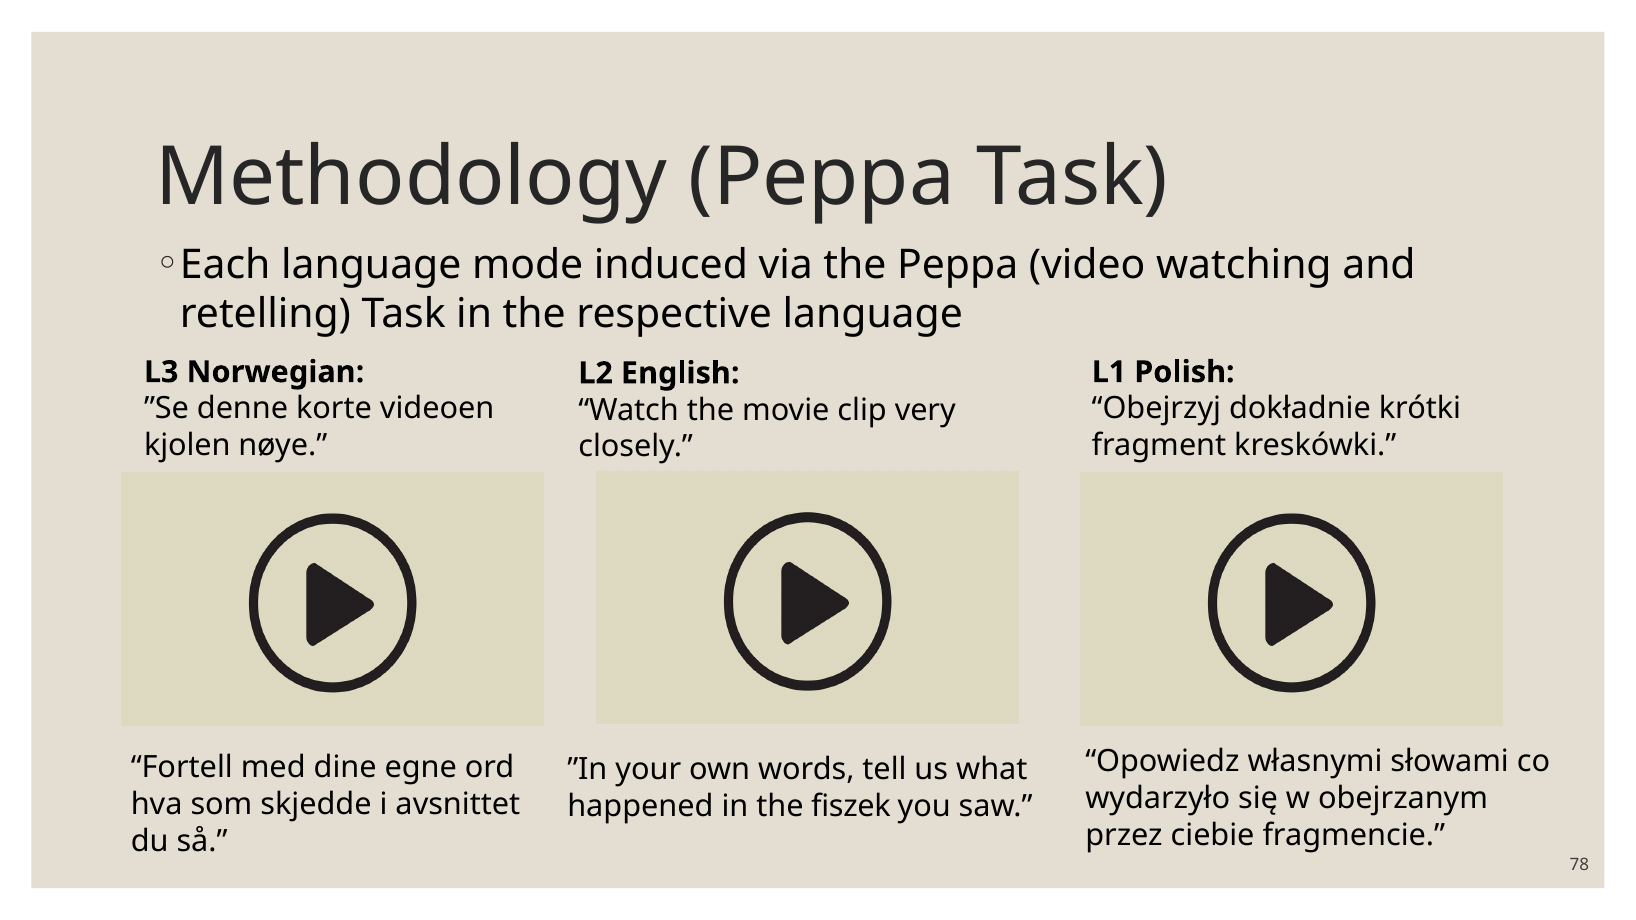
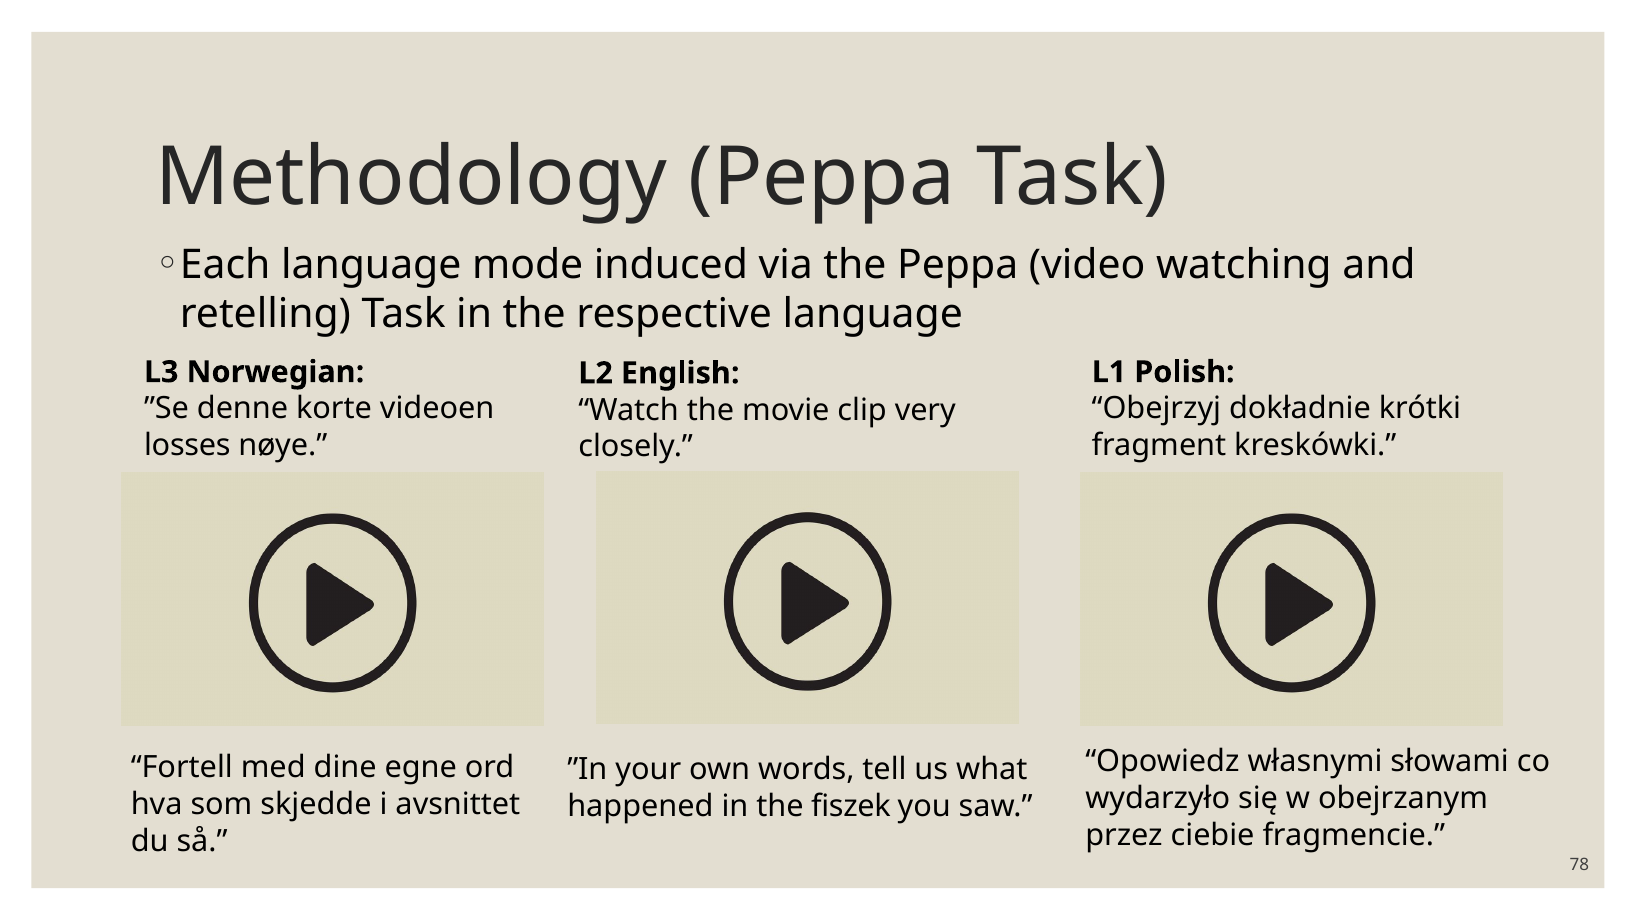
kjolen: kjolen -> losses
